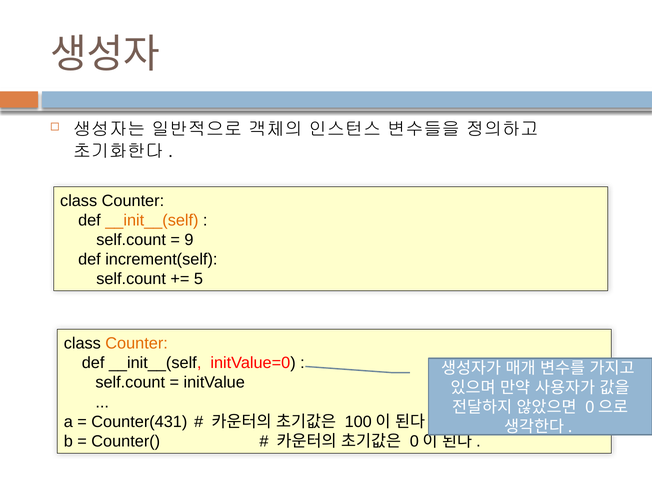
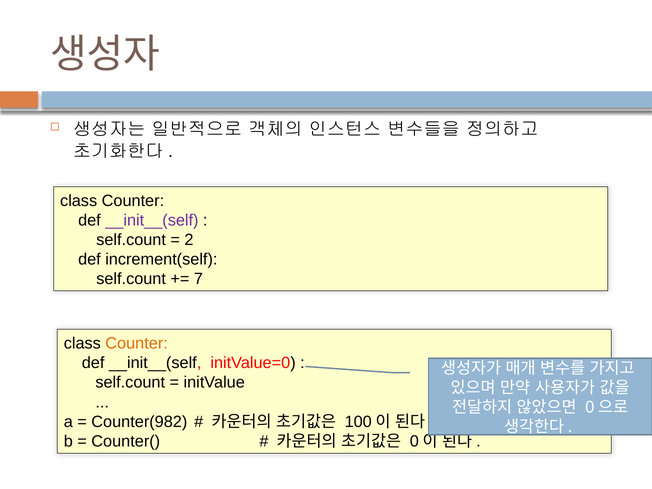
__init__(self at (152, 220) colour: orange -> purple
9: 9 -> 2
5: 5 -> 7
Counter(431: Counter(431 -> Counter(982
